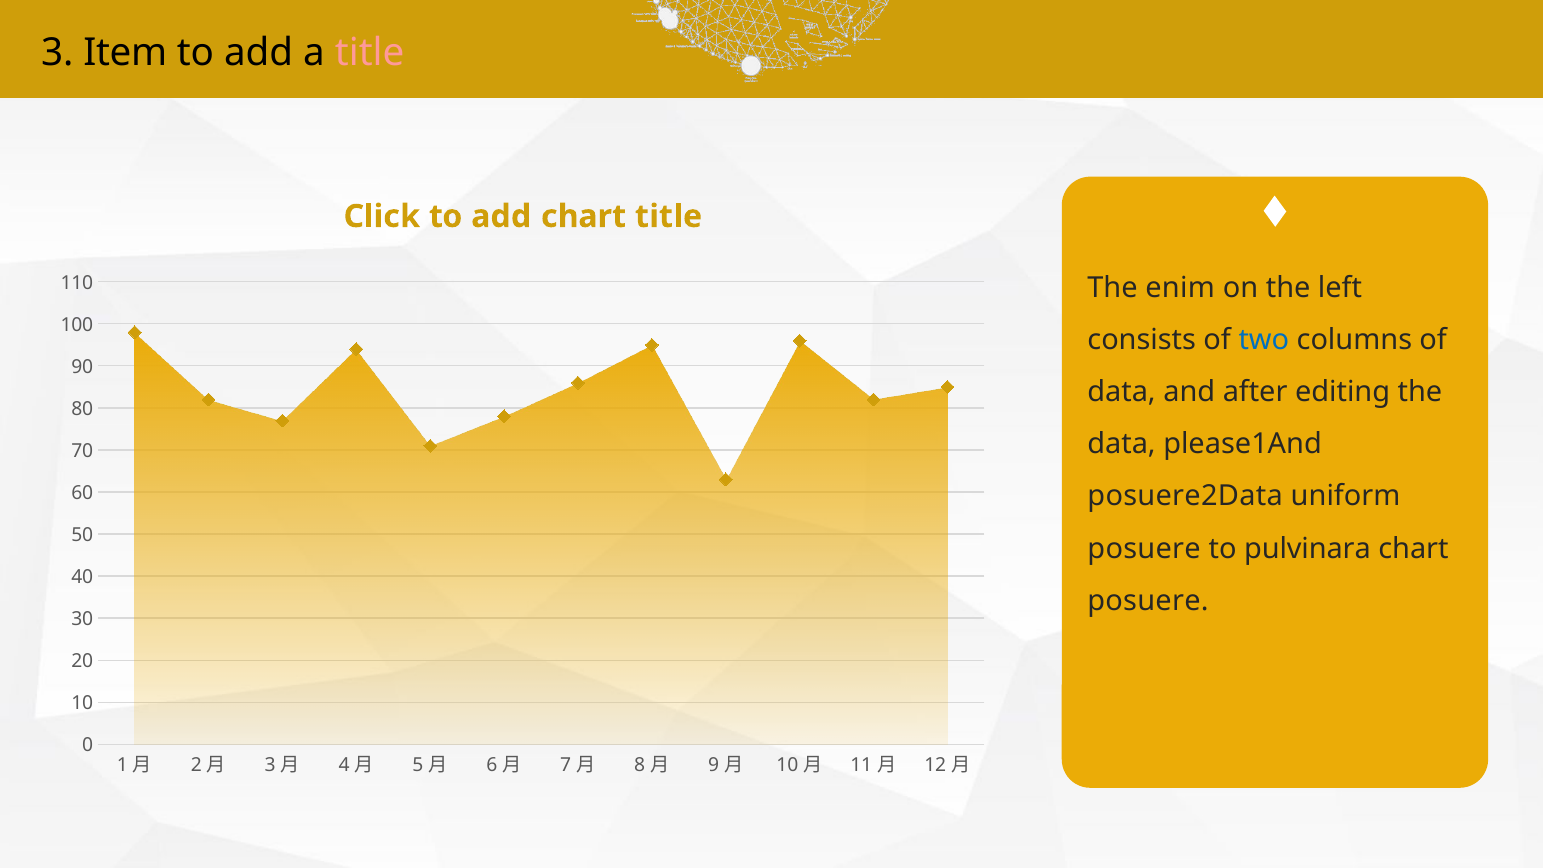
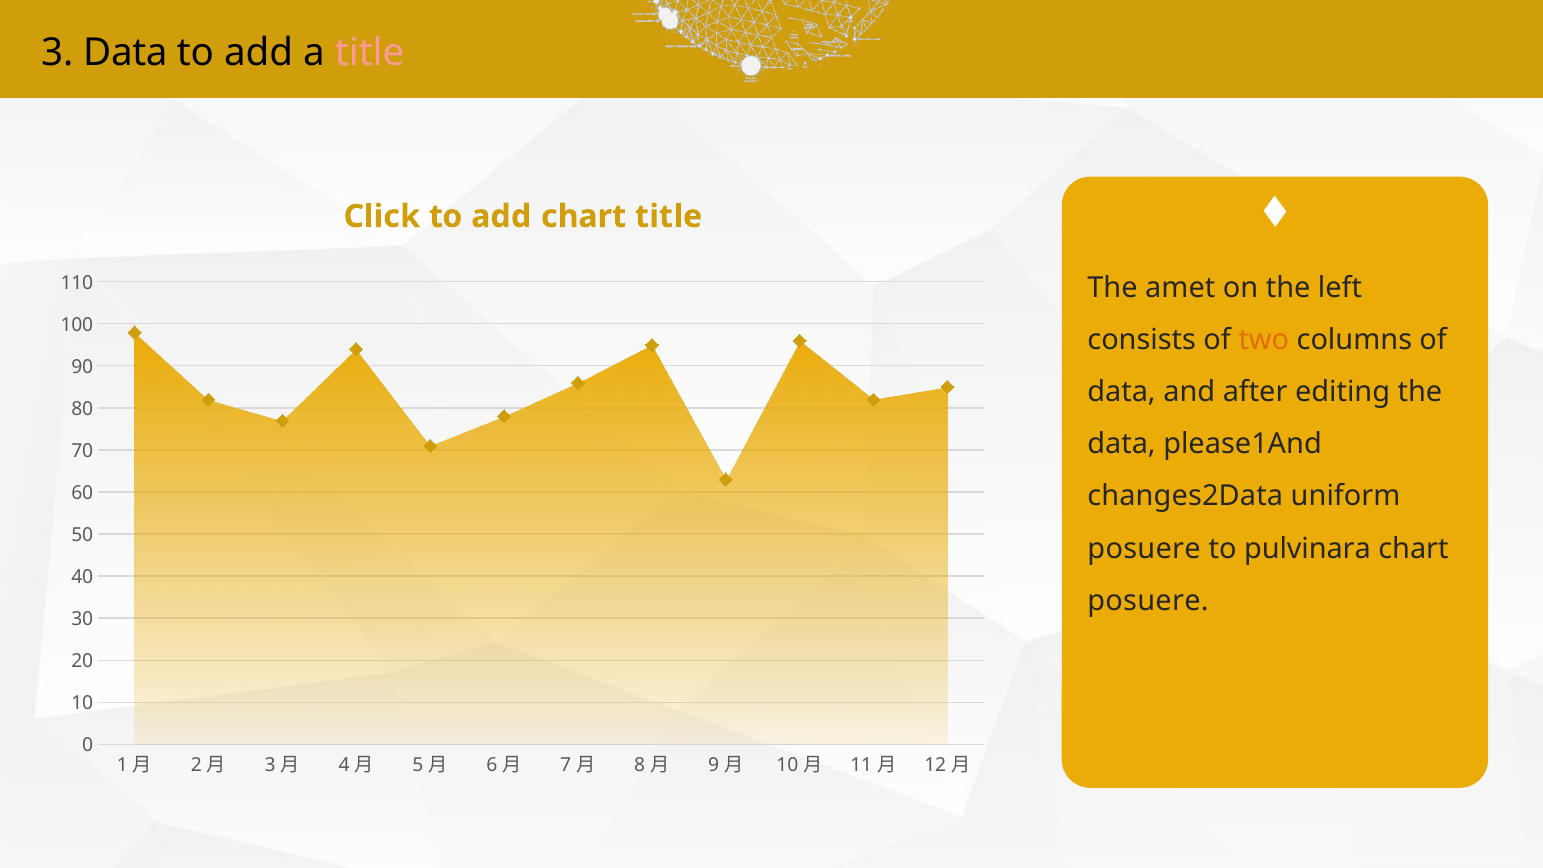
3 Item: Item -> Data
enim: enim -> amet
two colour: blue -> orange
posuere2Data: posuere2Data -> changes2Data
